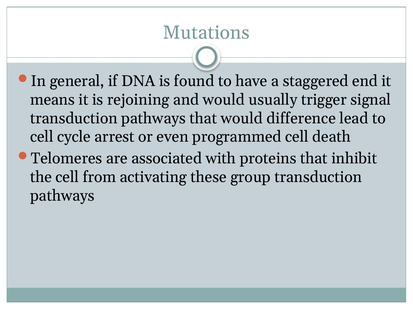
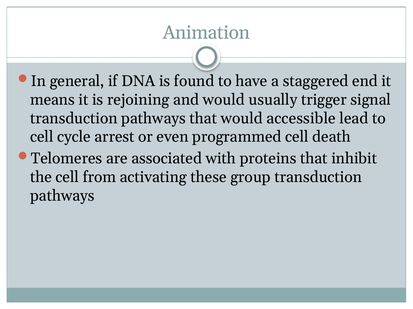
Mutations: Mutations -> Animation
difference: difference -> accessible
